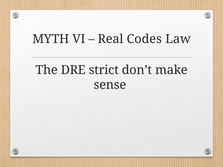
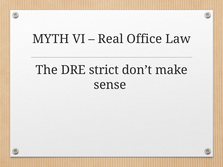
Codes: Codes -> Office
